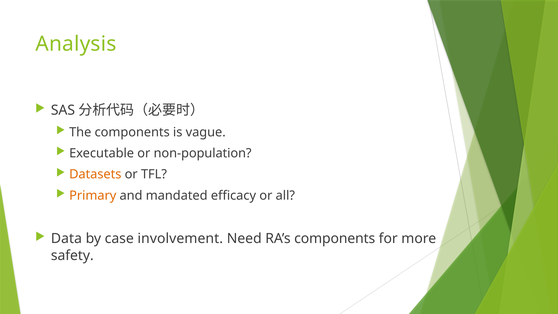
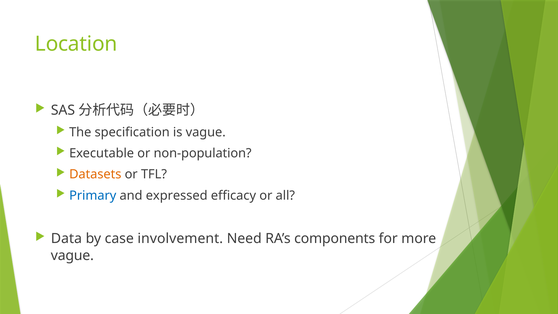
Analysis: Analysis -> Location
The components: components -> specification
Primary colour: orange -> blue
mandated: mandated -> expressed
safety at (72, 255): safety -> vague
